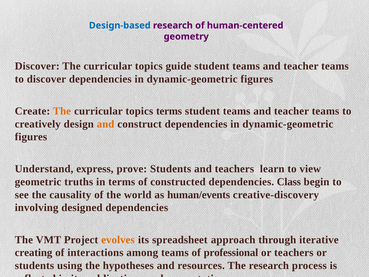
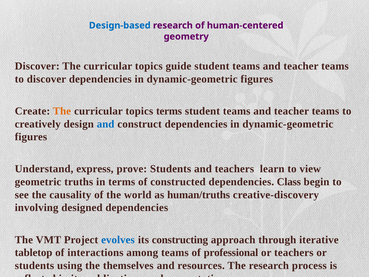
and at (106, 124) colour: orange -> blue
human/events: human/events -> human/truths
evolves colour: orange -> blue
spreadsheet: spreadsheet -> constructing
creating: creating -> tabletop
hypotheses: hypotheses -> themselves
